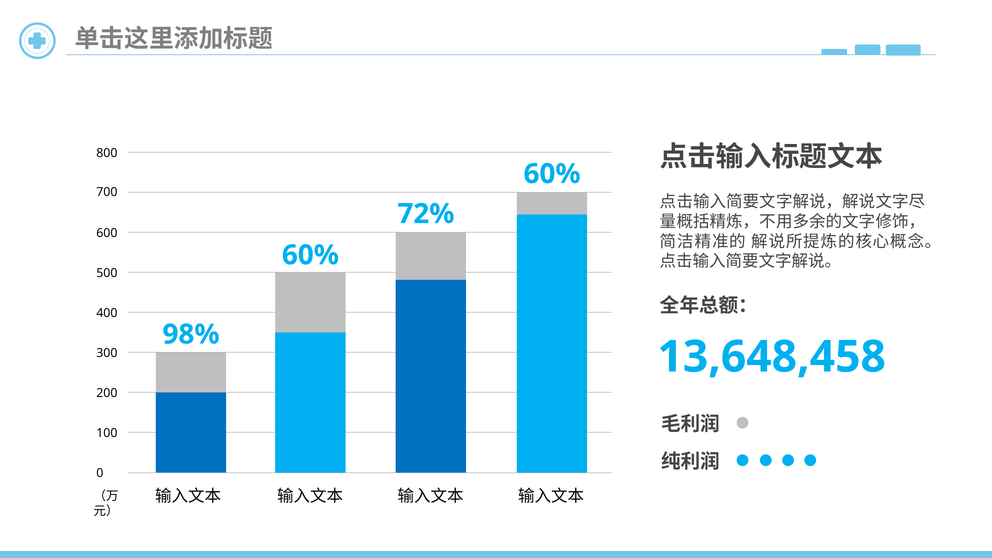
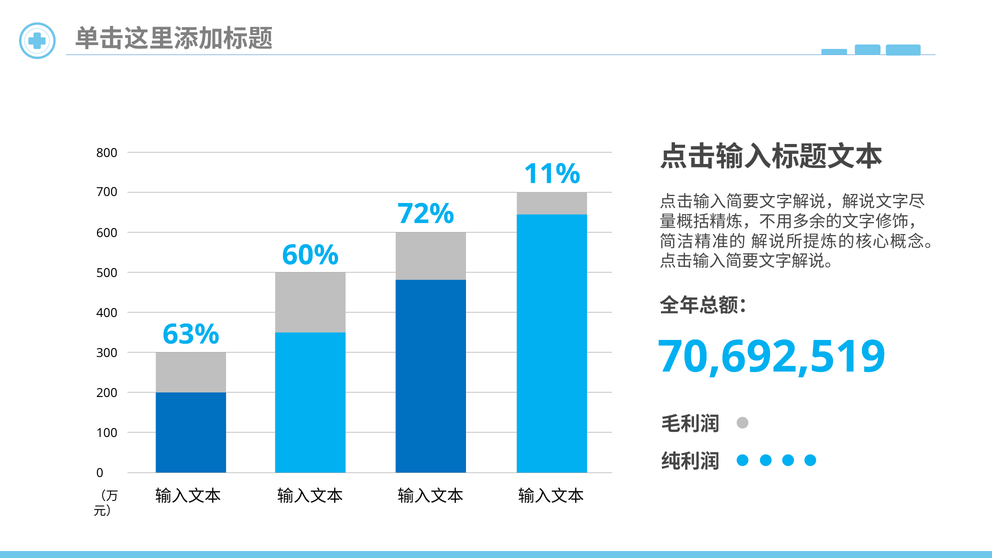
60% at (552, 174): 60% -> 11%
98%: 98% -> 63%
13,648,458: 13,648,458 -> 70,692,519
